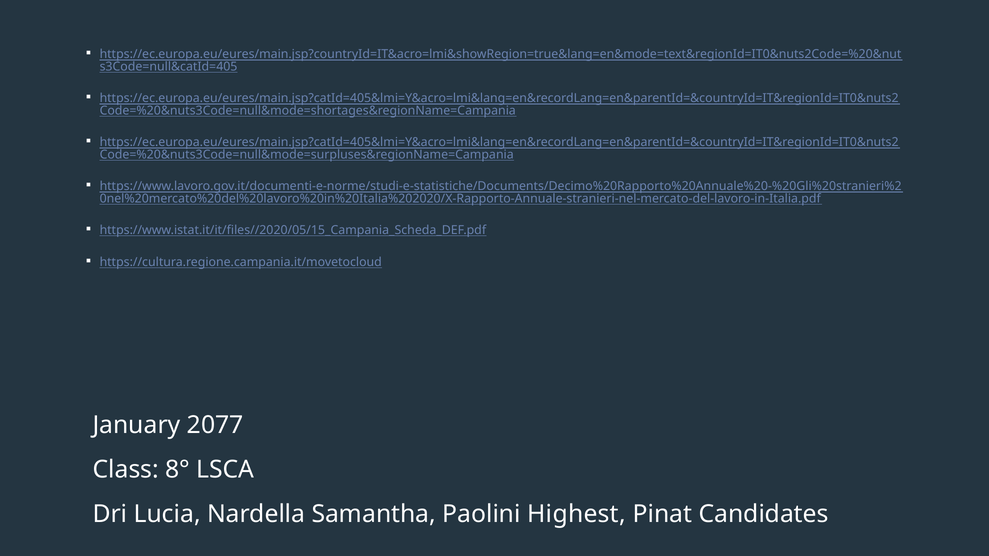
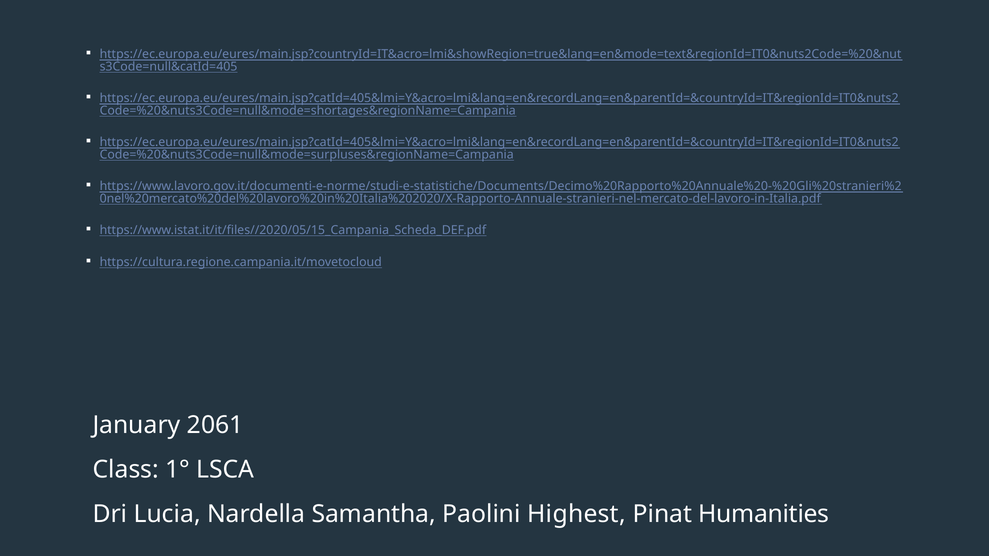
2077: 2077 -> 2061
8°: 8° -> 1°
Candidates: Candidates -> Humanities
